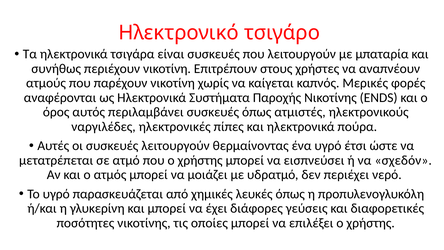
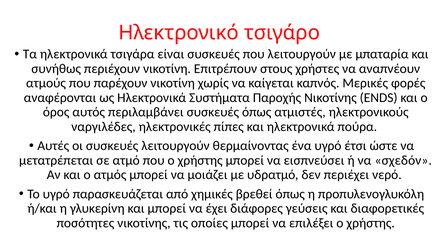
λευκές: λευκές -> βρεθεί
